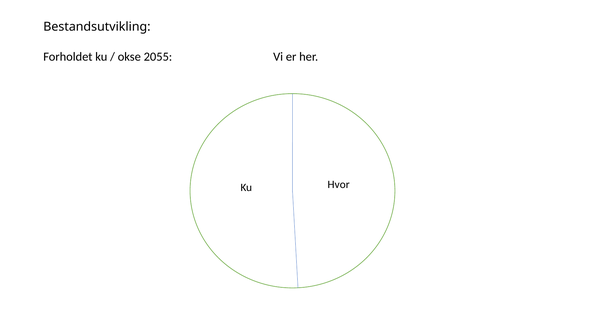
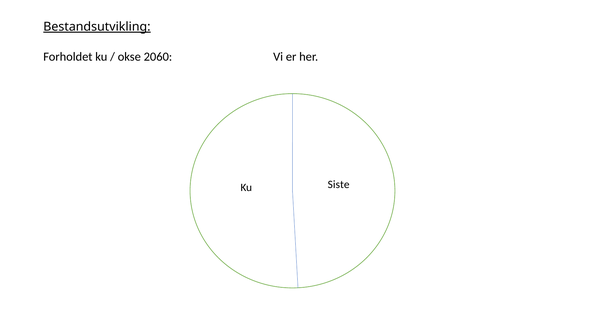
Bestandsutvikling underline: none -> present
2055: 2055 -> 2060
Hvor: Hvor -> Siste
